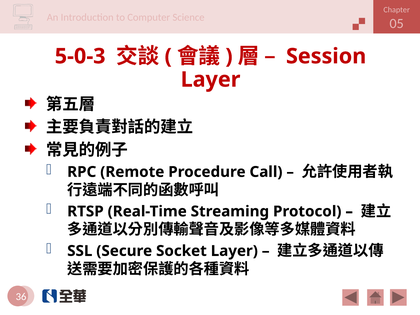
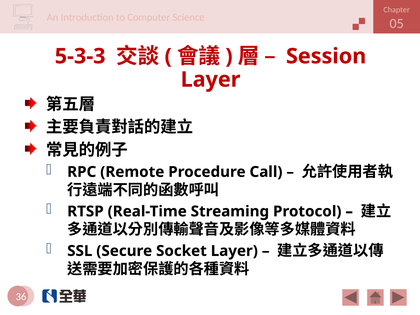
5-0-3: 5-0-3 -> 5-3-3
